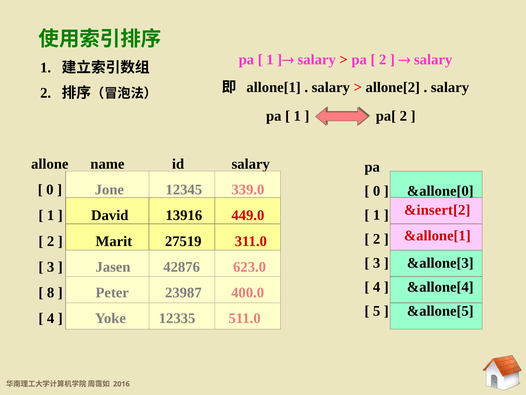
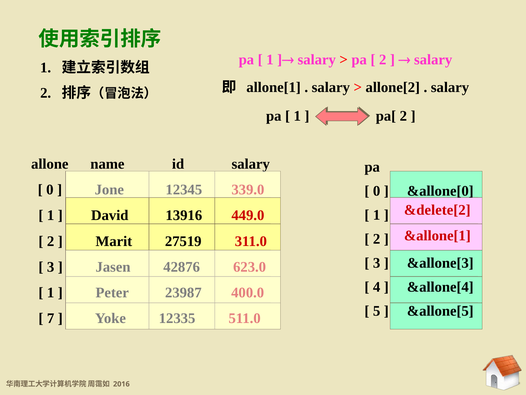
&insert[2: &insert[2 -> &delete[2
8 at (51, 292): 8 -> 1
4 at (51, 318): 4 -> 7
